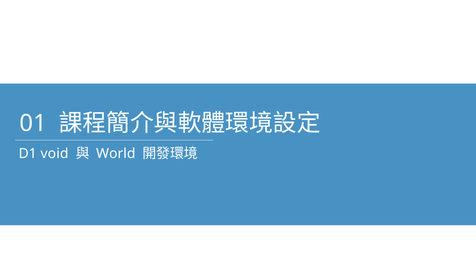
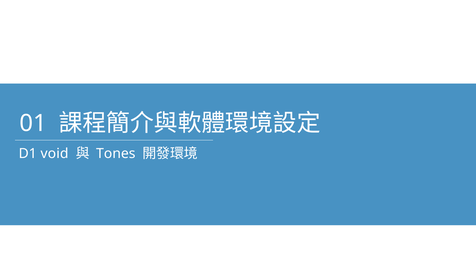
World: World -> Tones
